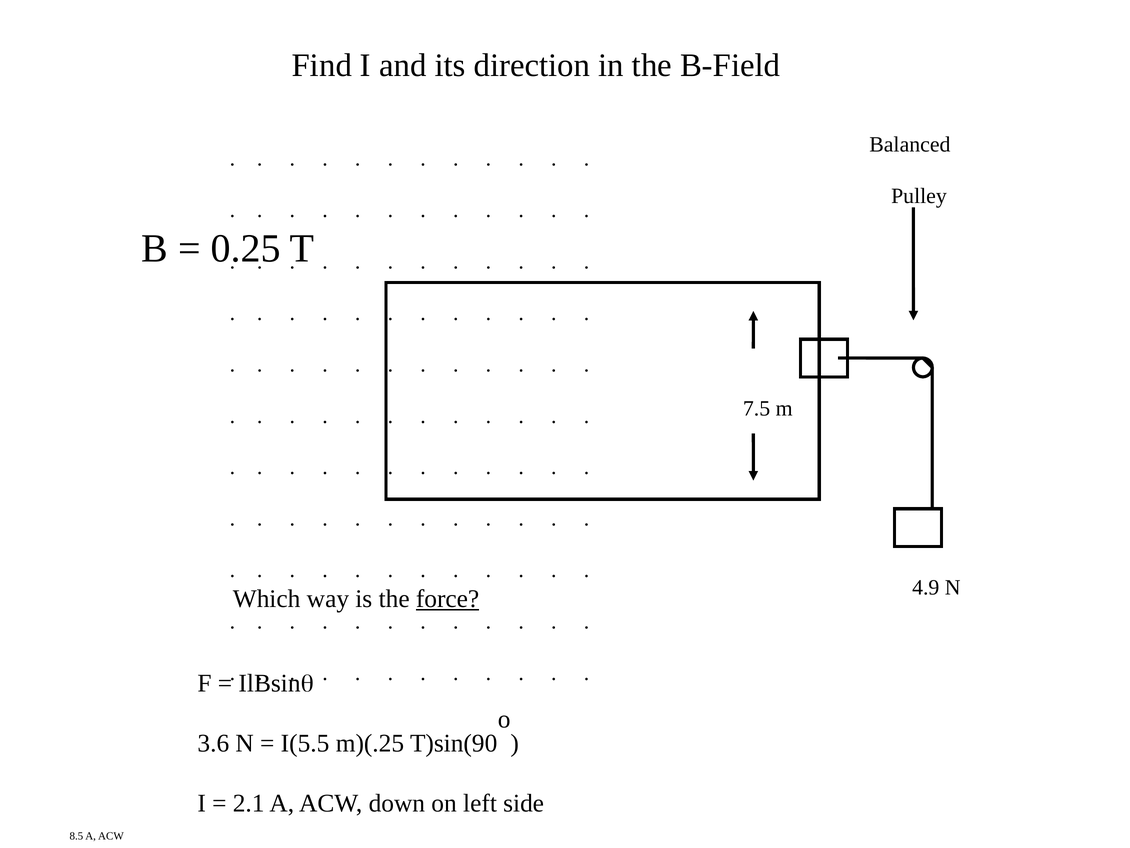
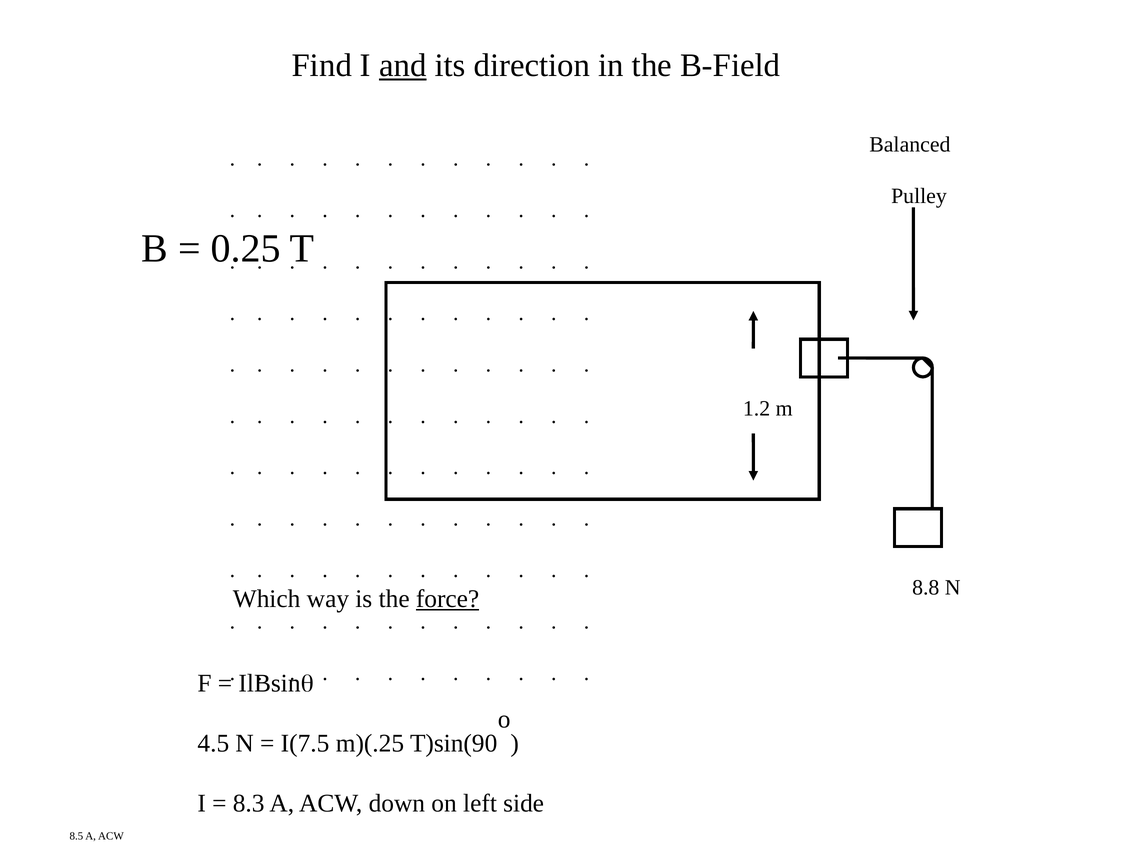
and underline: none -> present
7.5: 7.5 -> 1.2
4.9: 4.9 -> 8.8
3.6: 3.6 -> 4.5
I(5.5: I(5.5 -> I(7.5
2.1: 2.1 -> 8.3
